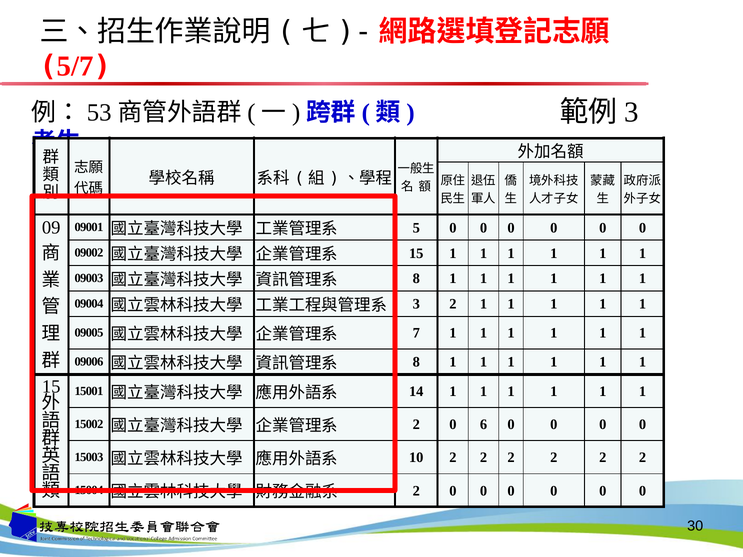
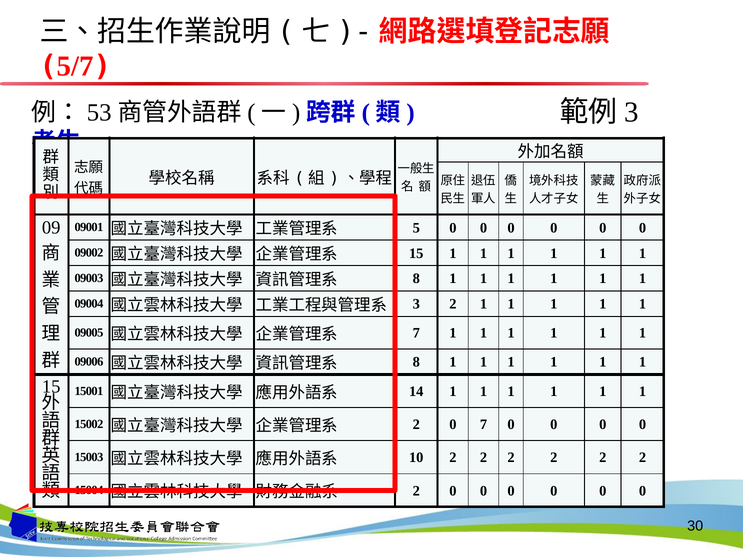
0 6: 6 -> 7
